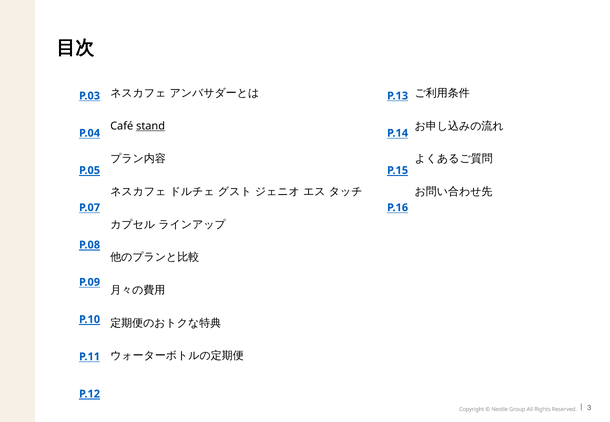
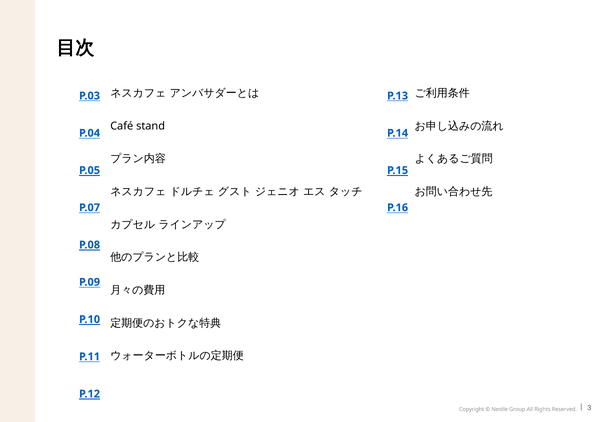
stand underline: present -> none
